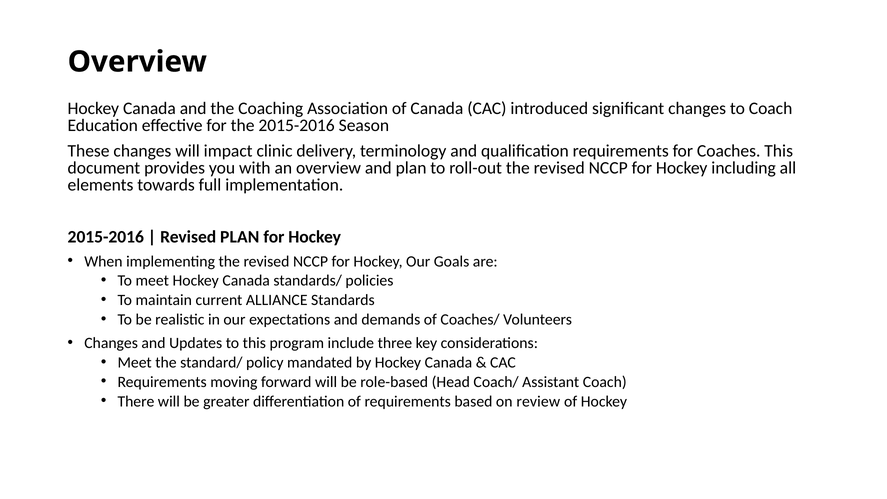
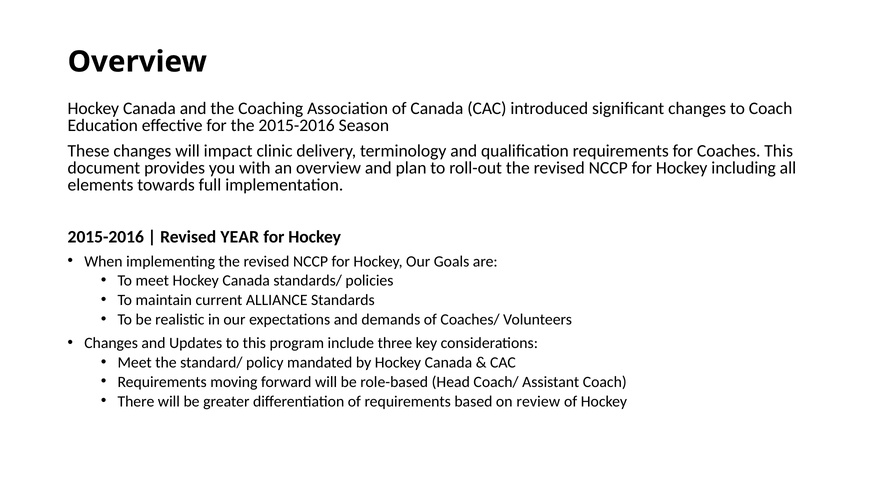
Revised PLAN: PLAN -> YEAR
